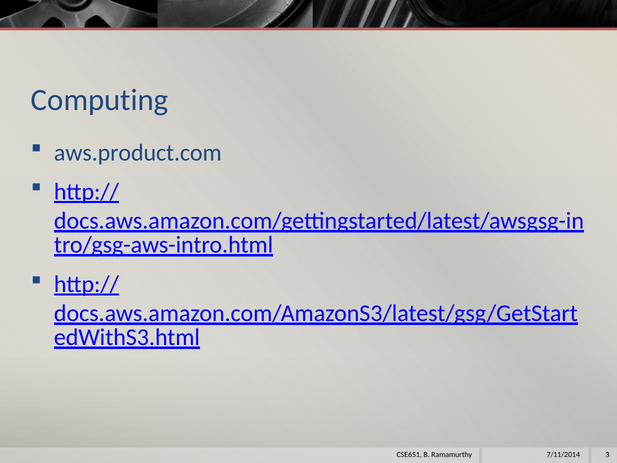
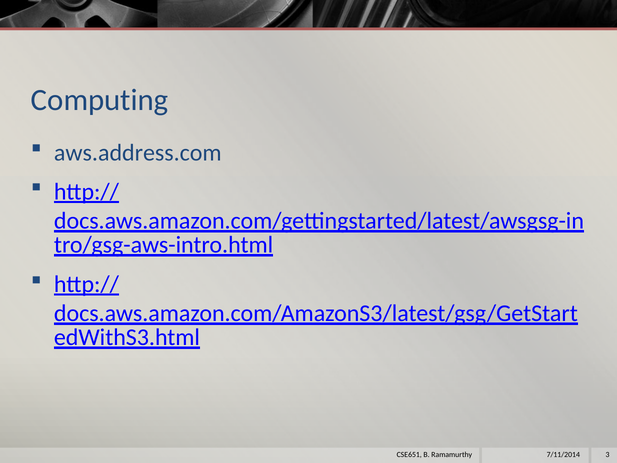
aws.product.com: aws.product.com -> aws.address.com
